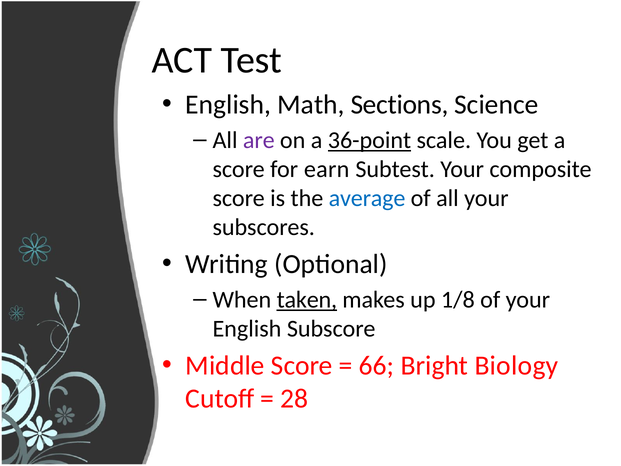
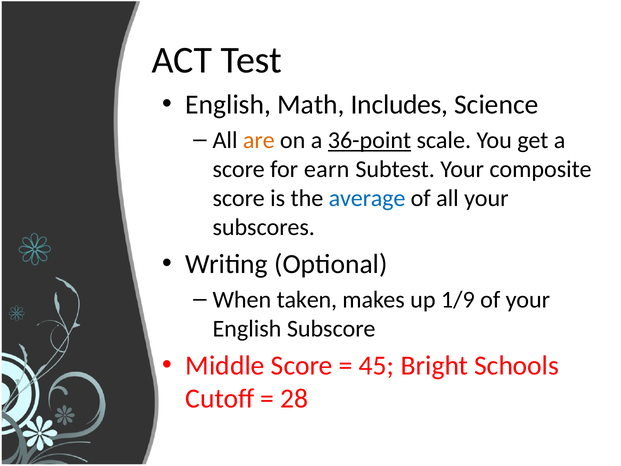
Sections: Sections -> Includes
are colour: purple -> orange
taken underline: present -> none
1/8: 1/8 -> 1/9
66: 66 -> 45
Biology: Biology -> Schools
